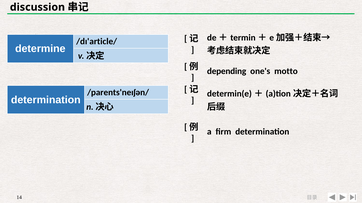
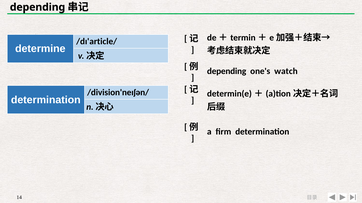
discussion at (37, 7): discussion -> depending
motto: motto -> watch
/parents'neɪʃən/: /parents'neɪʃən/ -> /division'neɪʃən/
